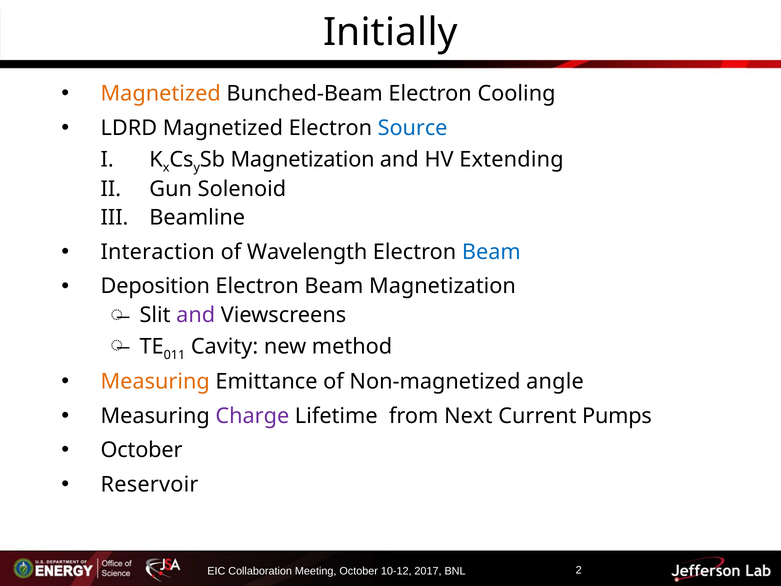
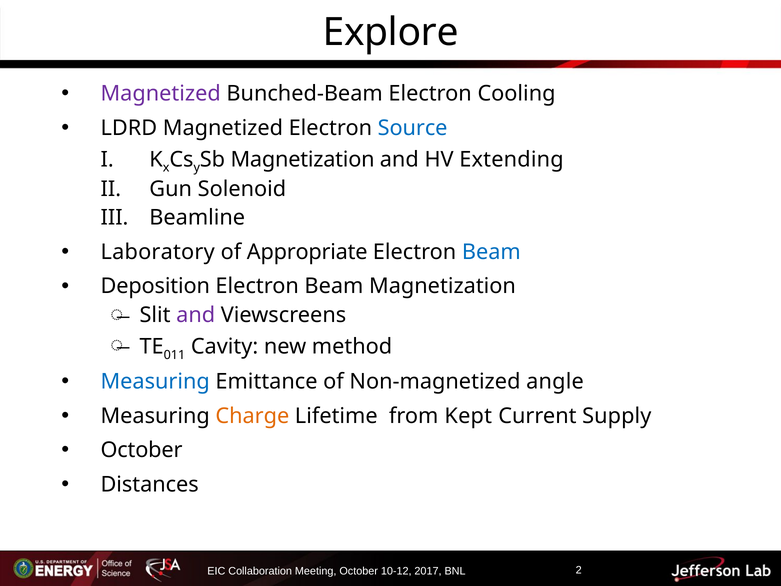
Initially: Initially -> Explore
Magnetized at (161, 94) colour: orange -> purple
Interaction: Interaction -> Laboratory
Wavelength: Wavelength -> Appropriate
Measuring at (155, 381) colour: orange -> blue
Charge colour: purple -> orange
Next: Next -> Kept
Pumps: Pumps -> Supply
Reservoir: Reservoir -> Distances
